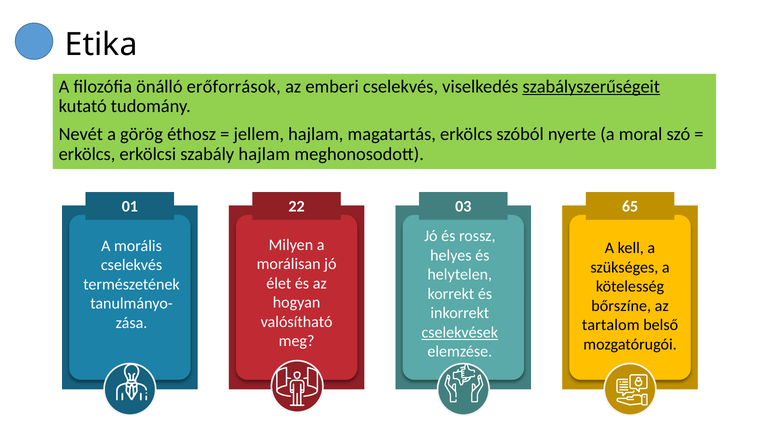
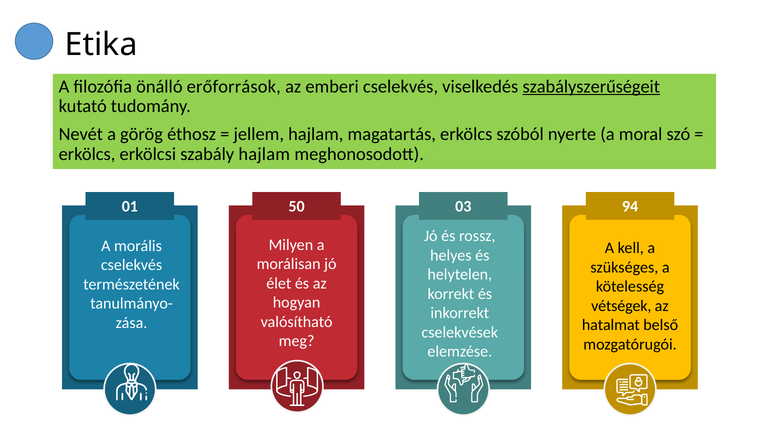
22: 22 -> 50
65: 65 -> 94
bőrszíne: bőrszíne -> vétségek
tartalom: tartalom -> hatalmat
cselekvések underline: present -> none
